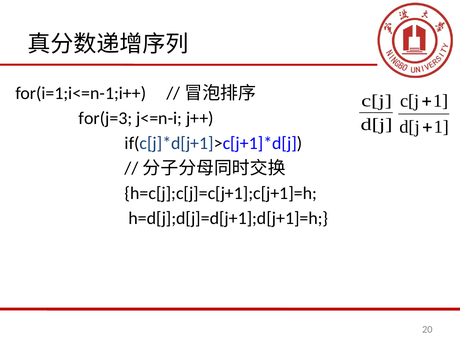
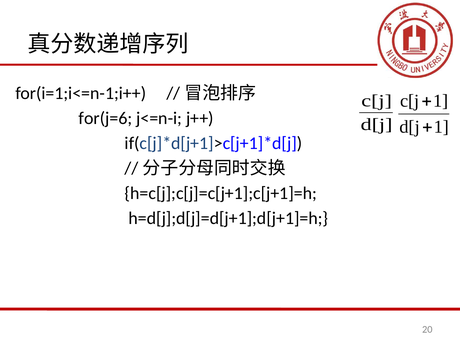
for(j=3: for(j=3 -> for(j=6
